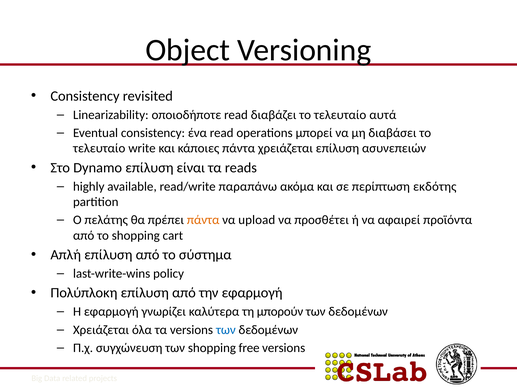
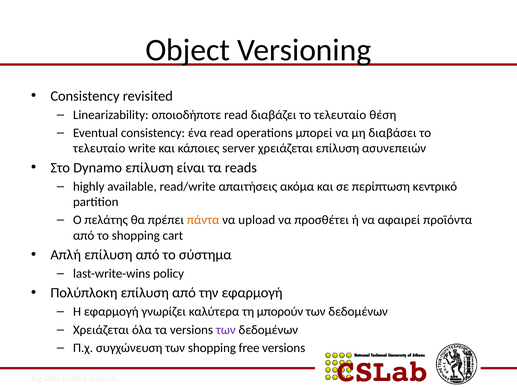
αυτά: αυτά -> θέση
κάποιες πάντα: πάντα -> server
παραπάνω: παραπάνω -> απαιτήσεις
εκδότης: εκδότης -> κεντρικό
των at (226, 330) colour: blue -> purple
